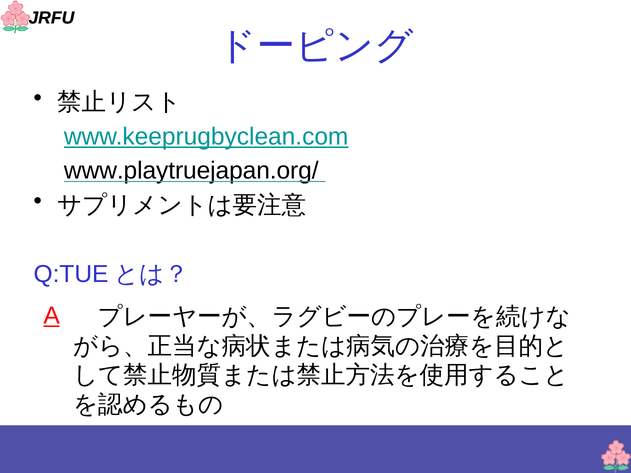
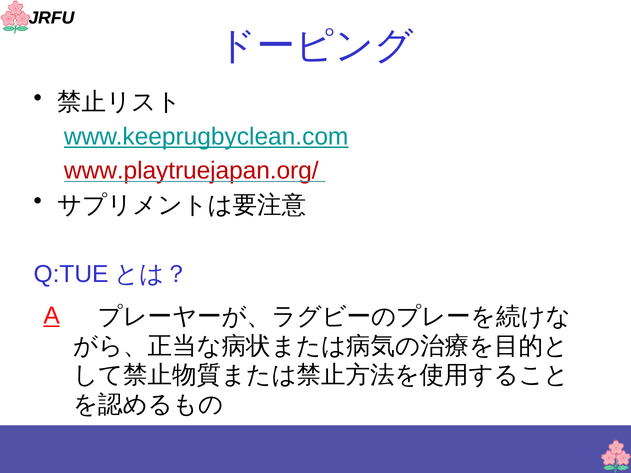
www.playtruejapan.org/ colour: black -> red
